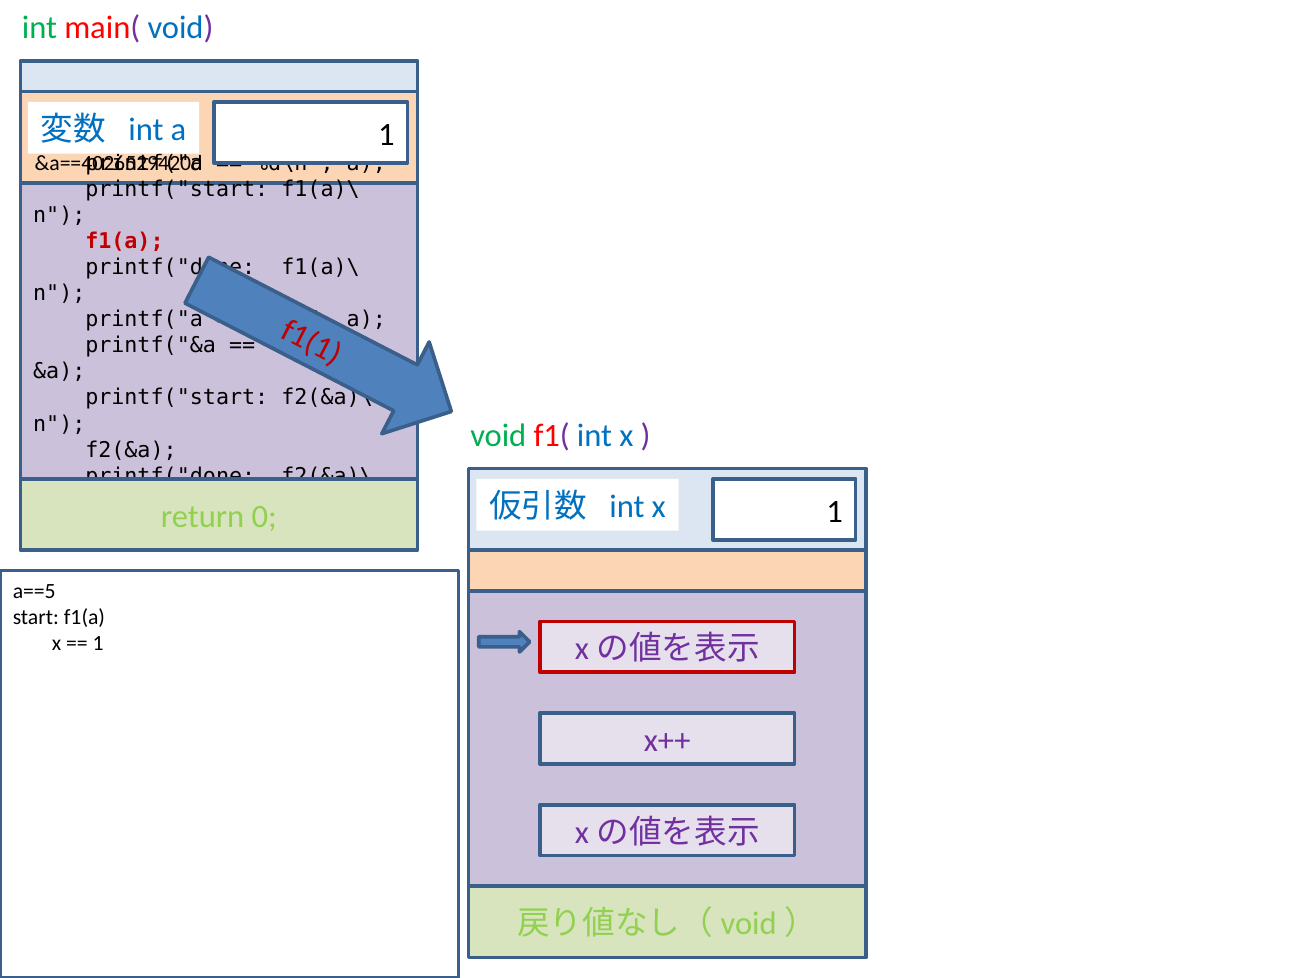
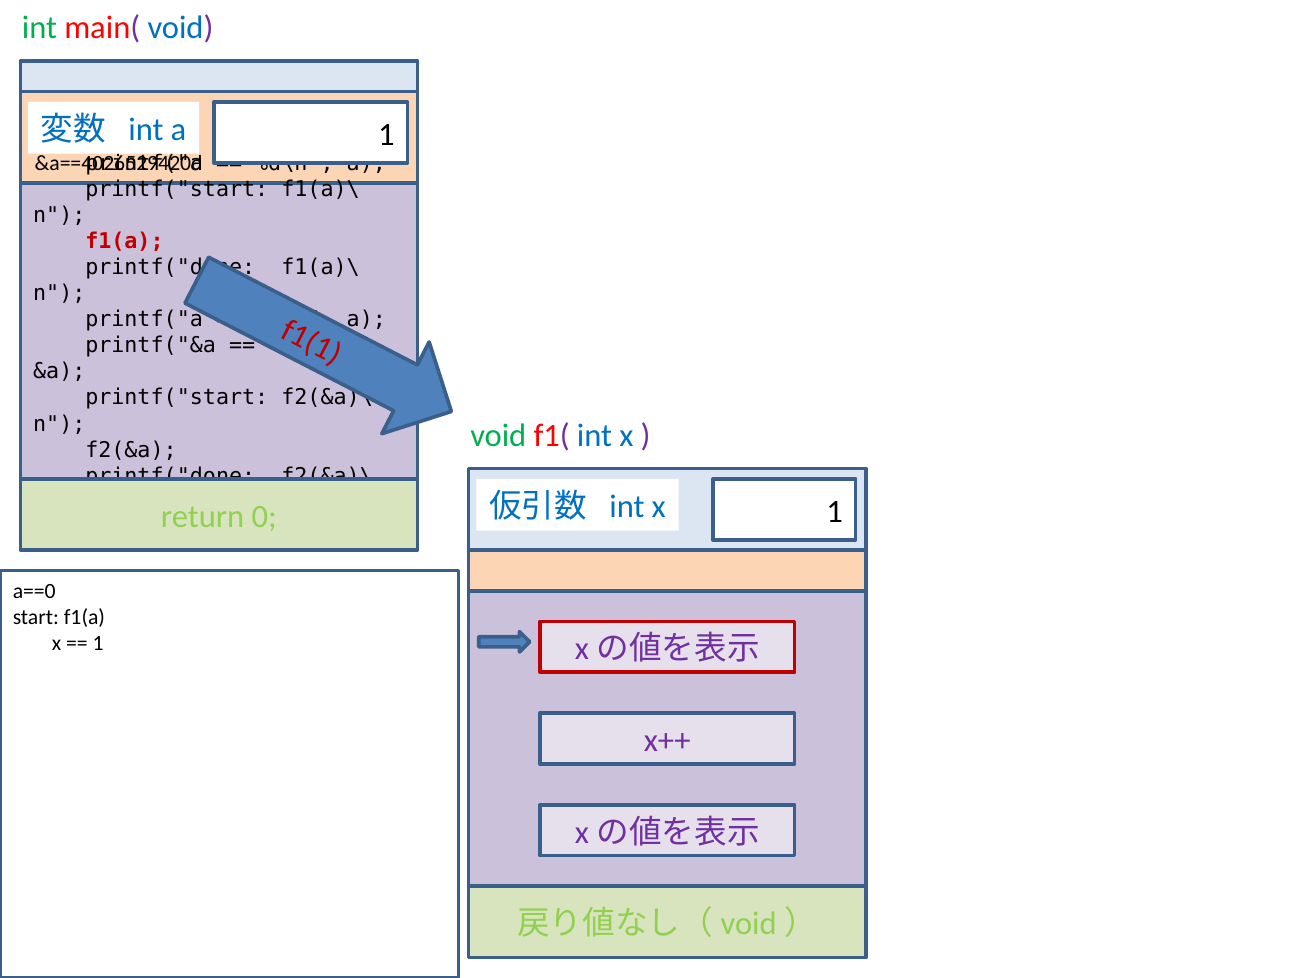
a==5: a==5 -> a==0
